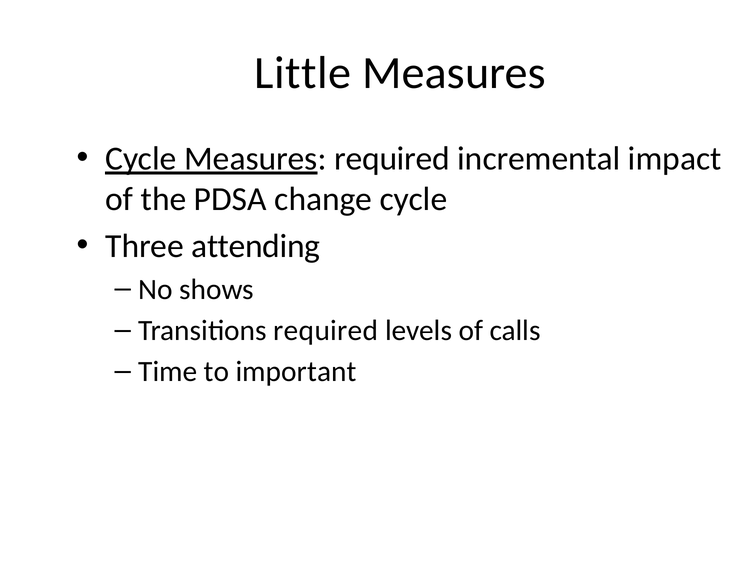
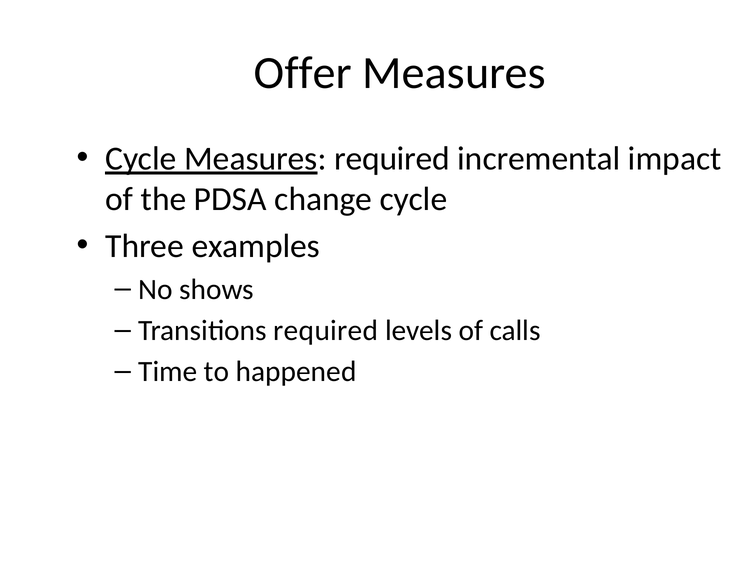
Little: Little -> Offer
attending: attending -> examples
important: important -> happened
